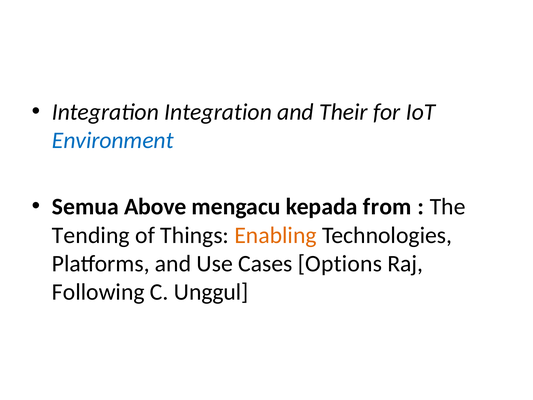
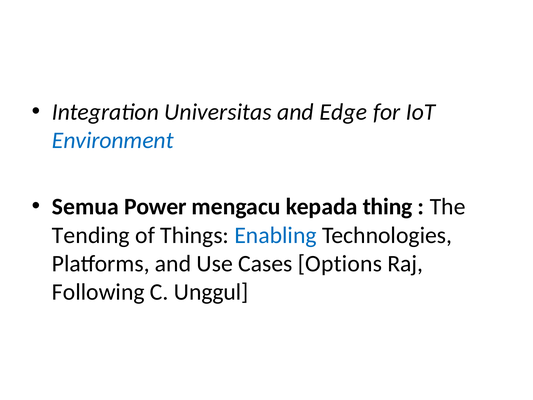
Integration Integration: Integration -> Universitas
Their: Their -> Edge
Above: Above -> Power
from: from -> thing
Enabling colour: orange -> blue
